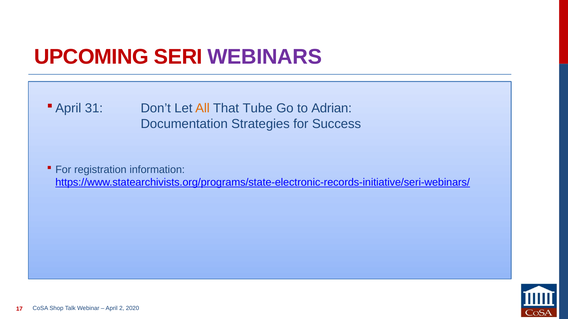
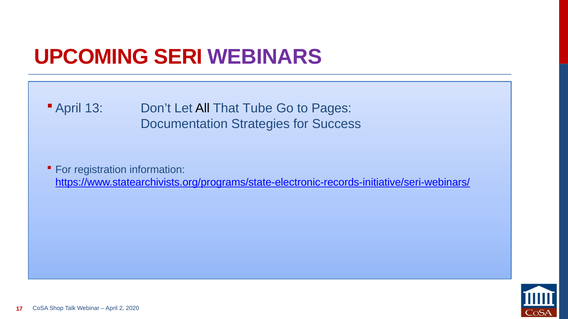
31: 31 -> 13
All colour: orange -> black
Adrian: Adrian -> Pages
